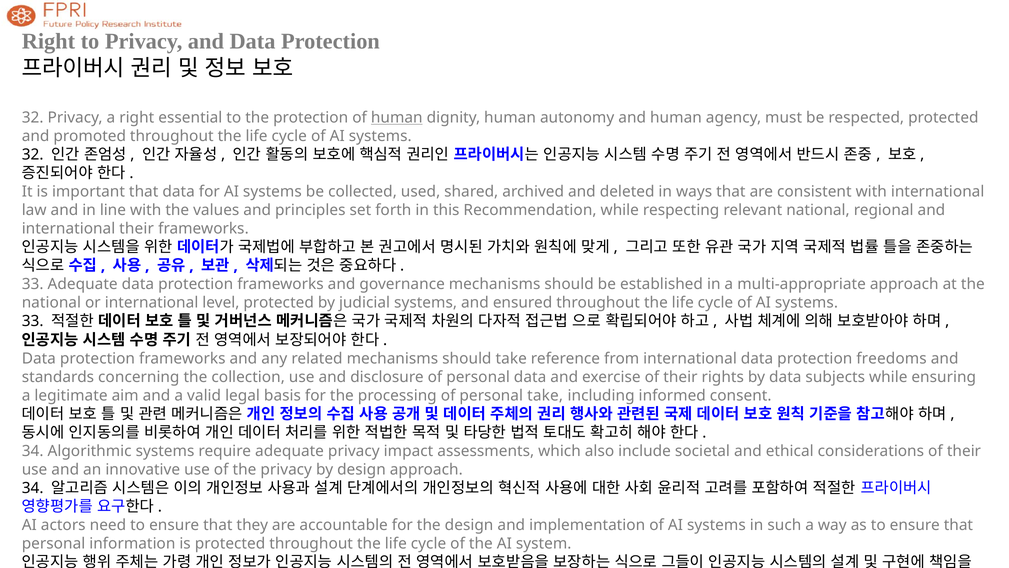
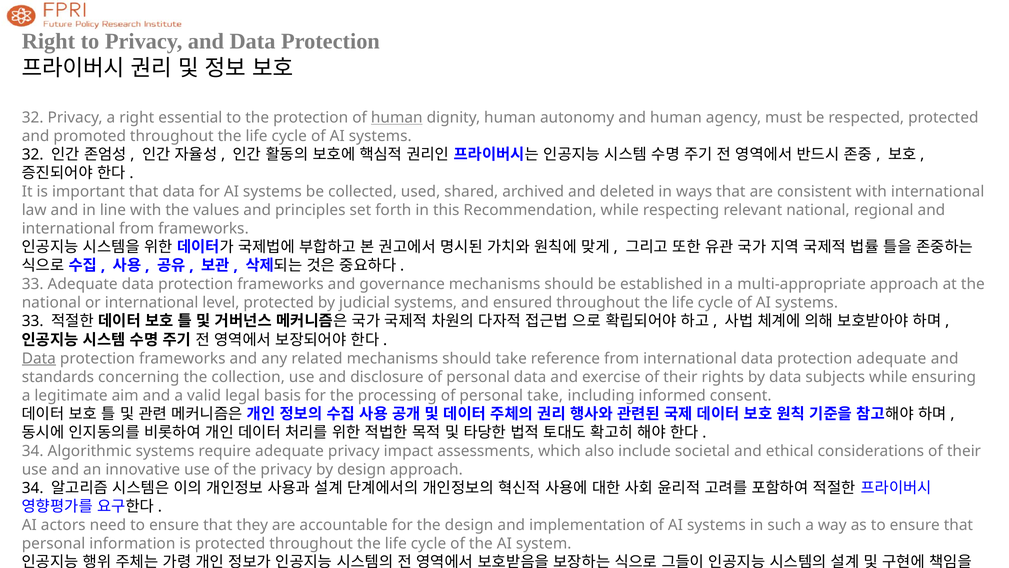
international their: their -> from
Data at (39, 358) underline: none -> present
protection freedoms: freedoms -> adequate
